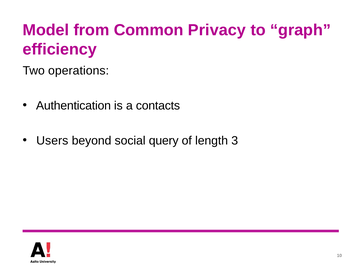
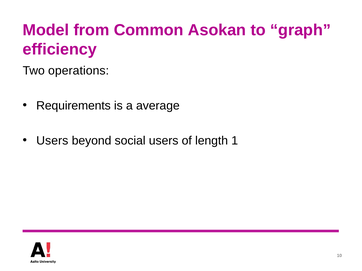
Privacy: Privacy -> Asokan
Authentication: Authentication -> Requirements
contacts: contacts -> average
social query: query -> users
3: 3 -> 1
